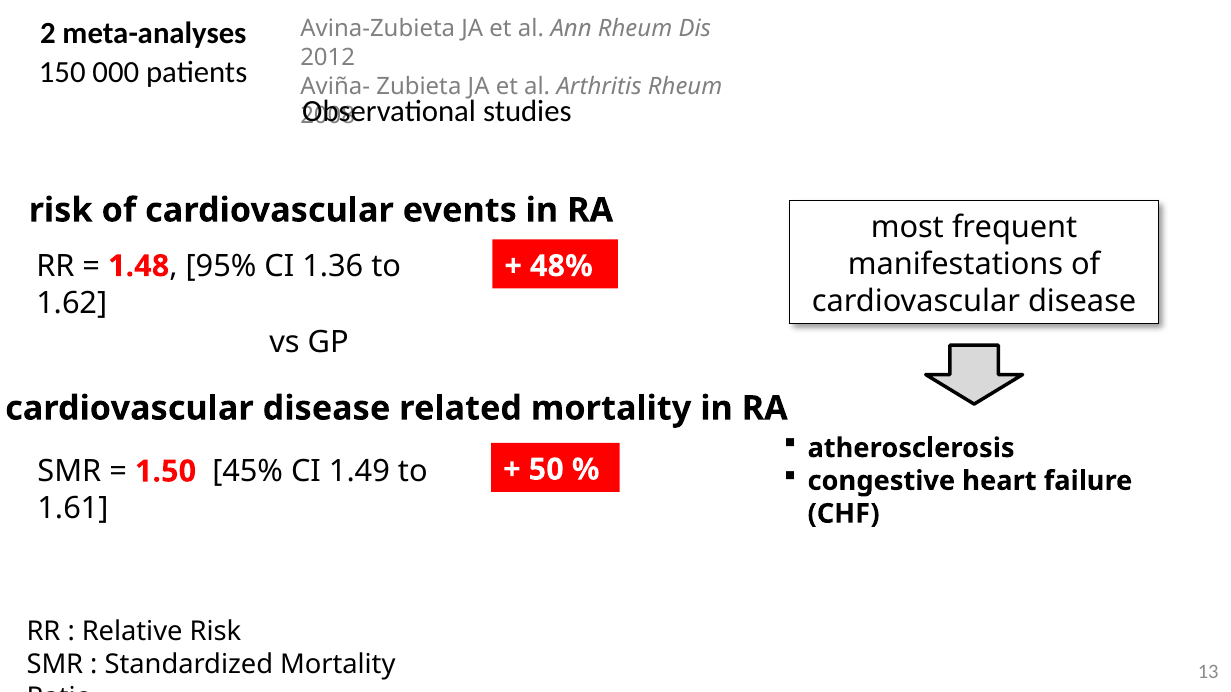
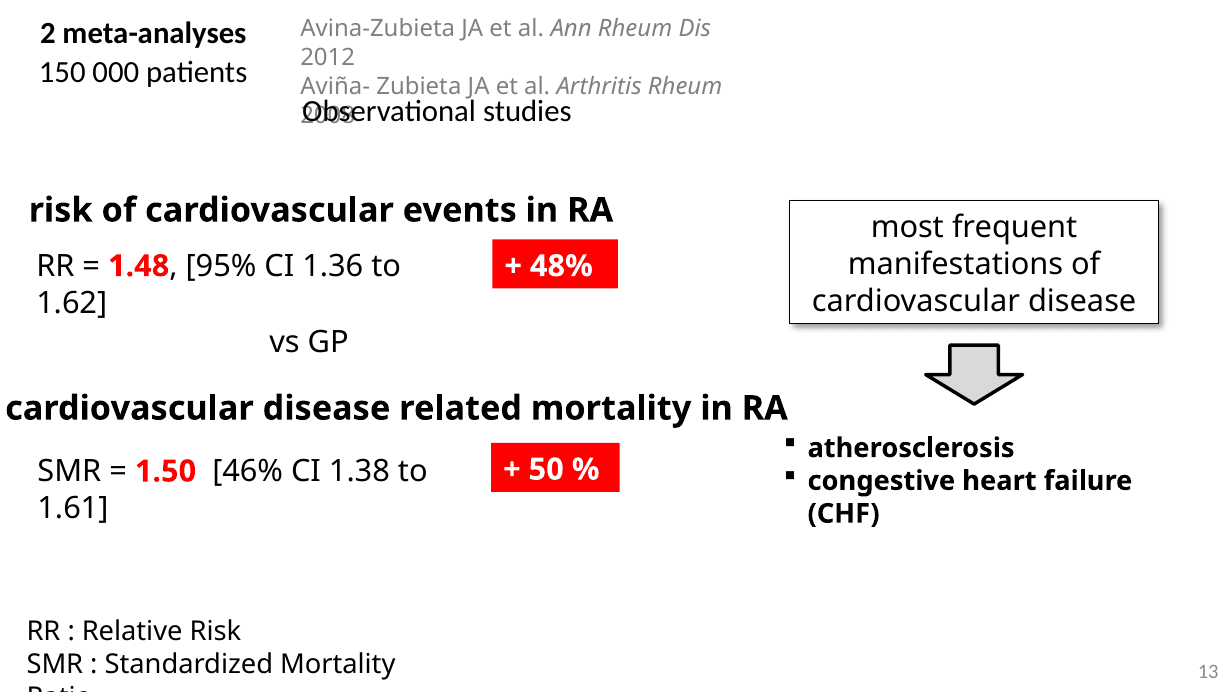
45%: 45% -> 46%
1.49: 1.49 -> 1.38
